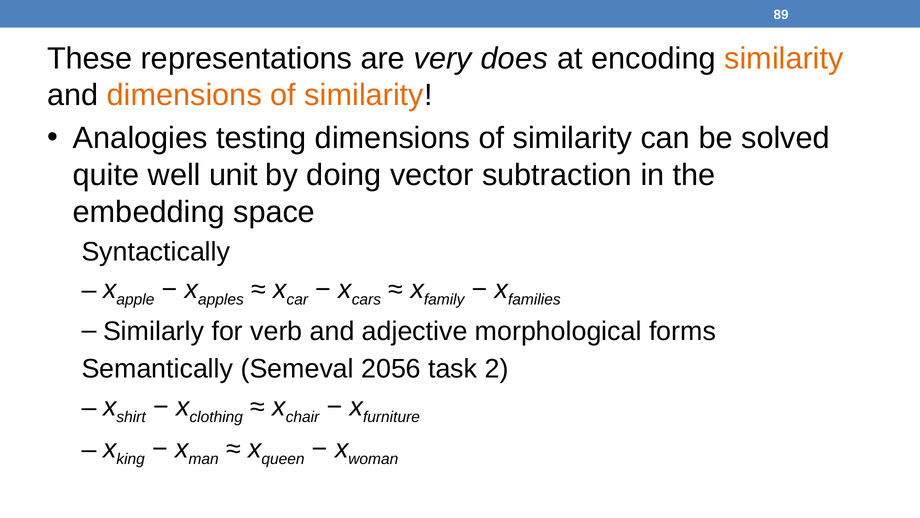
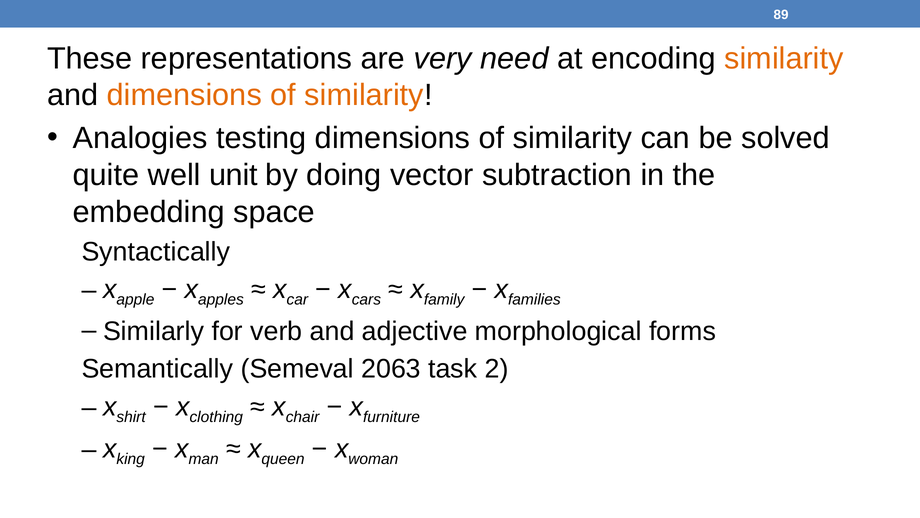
does: does -> need
2056: 2056 -> 2063
